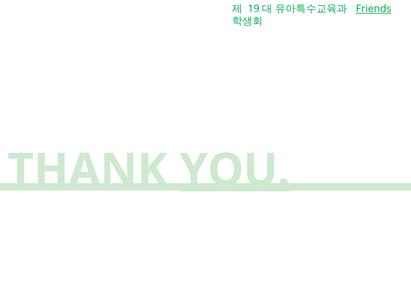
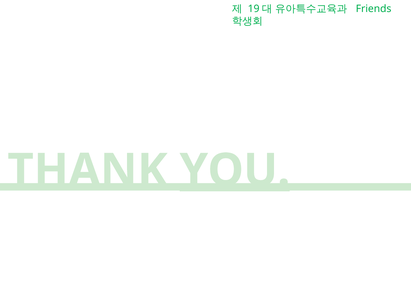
Friends underline: present -> none
